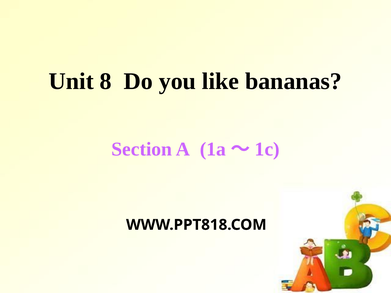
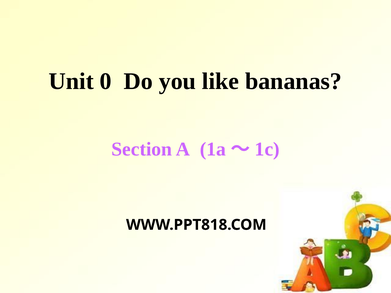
8: 8 -> 0
